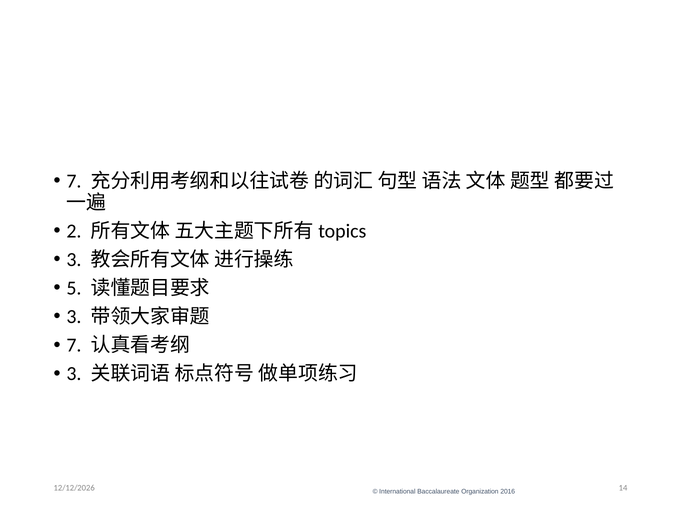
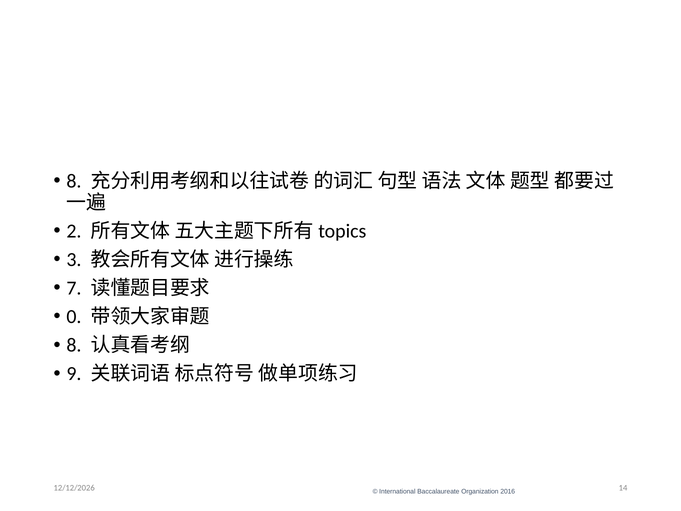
7 at (74, 181): 7 -> 8
5: 5 -> 7
3 at (74, 317): 3 -> 0
7 at (74, 345): 7 -> 8
3 at (74, 374): 3 -> 9
